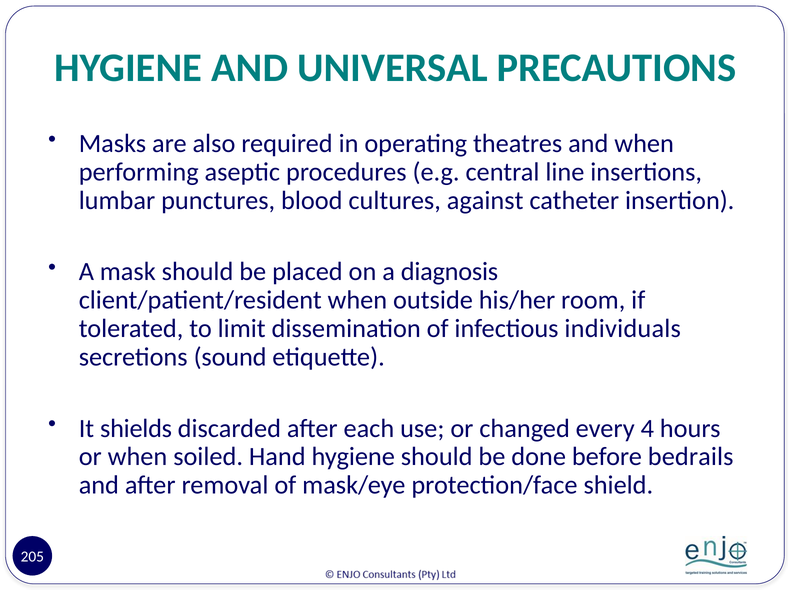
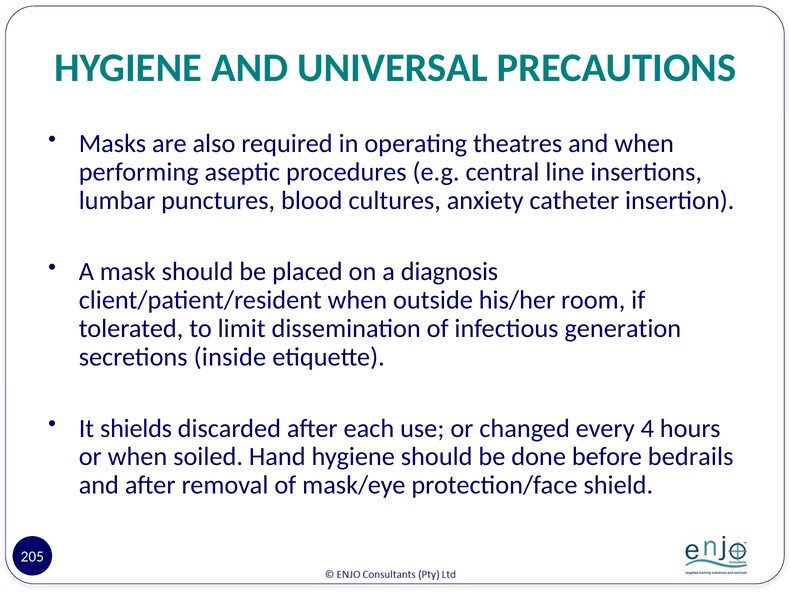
against: against -> anxiety
individuals: individuals -> generation
sound: sound -> inside
